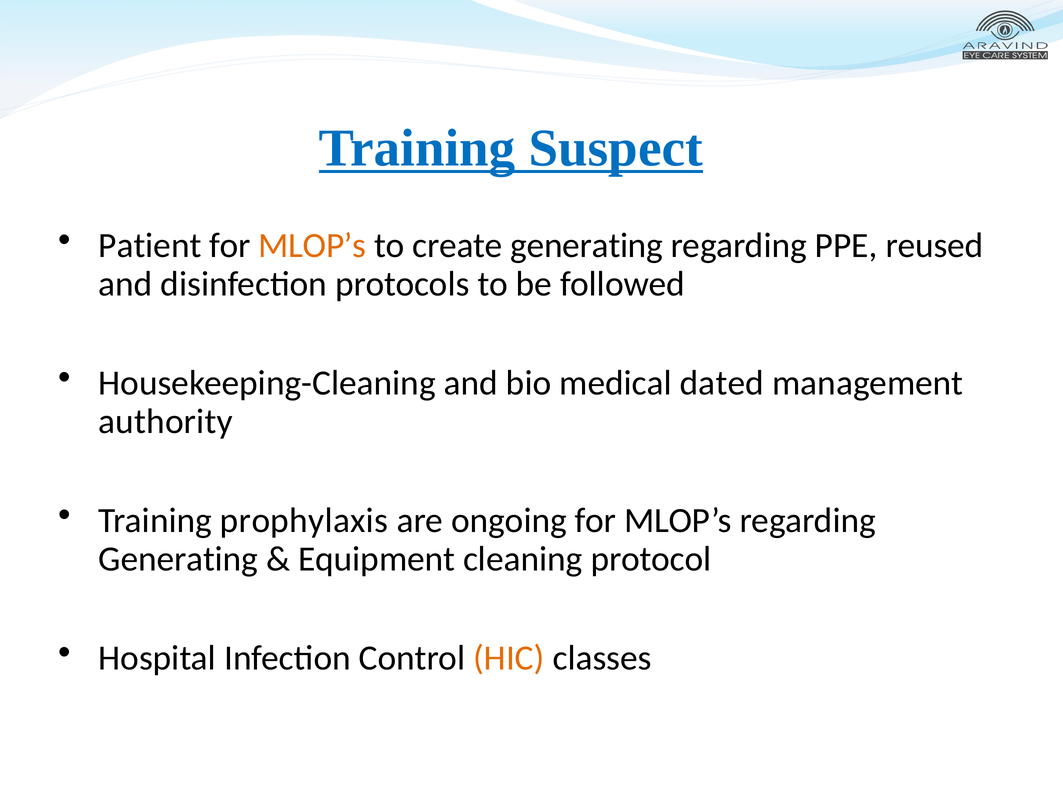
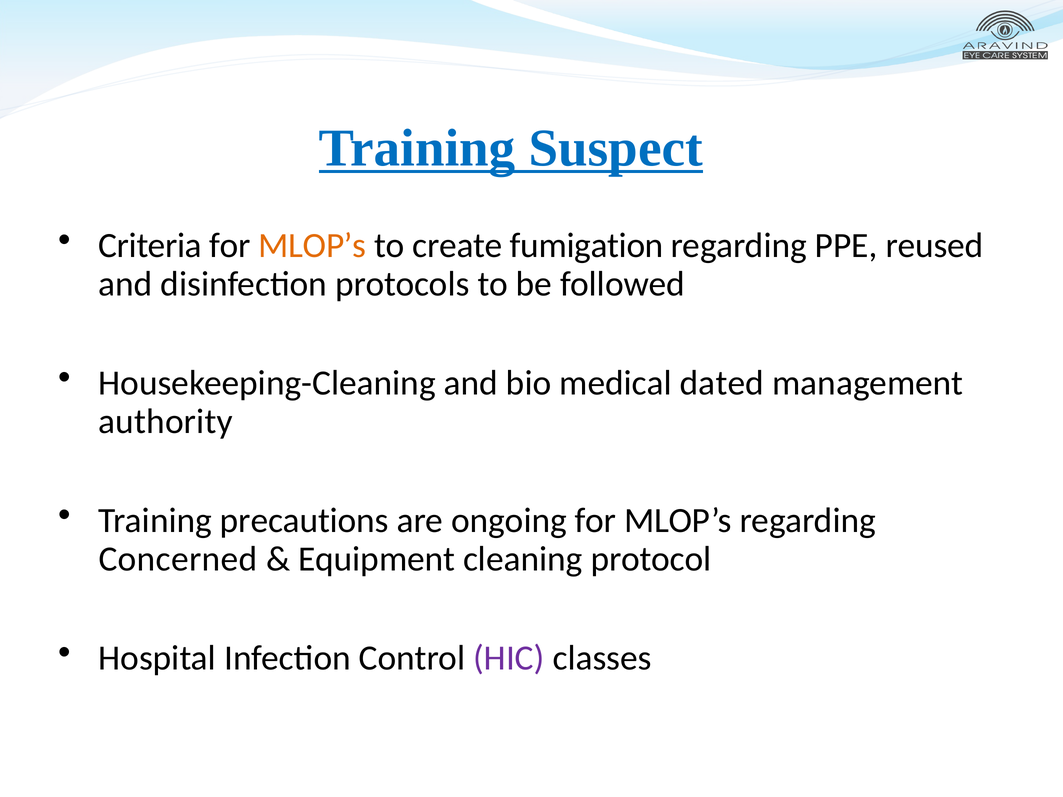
Patient: Patient -> Criteria
create generating: generating -> fumigation
prophylaxis: prophylaxis -> precautions
Generating at (178, 559): Generating -> Concerned
HIC colour: orange -> purple
